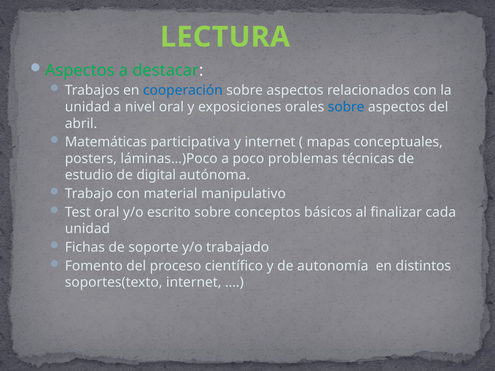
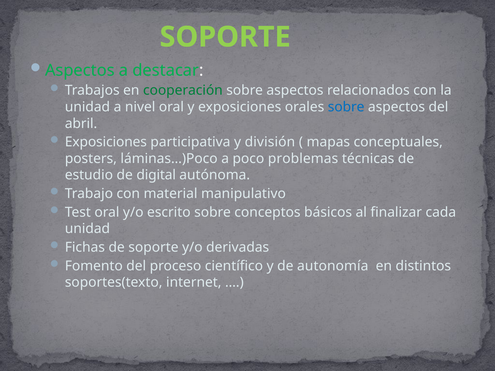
LECTURA at (225, 37): LECTURA -> SOPORTE
cooperación colour: blue -> green
Matemáticas at (106, 142): Matemáticas -> Exposiciones
y internet: internet -> división
trabajado: trabajado -> derivadas
